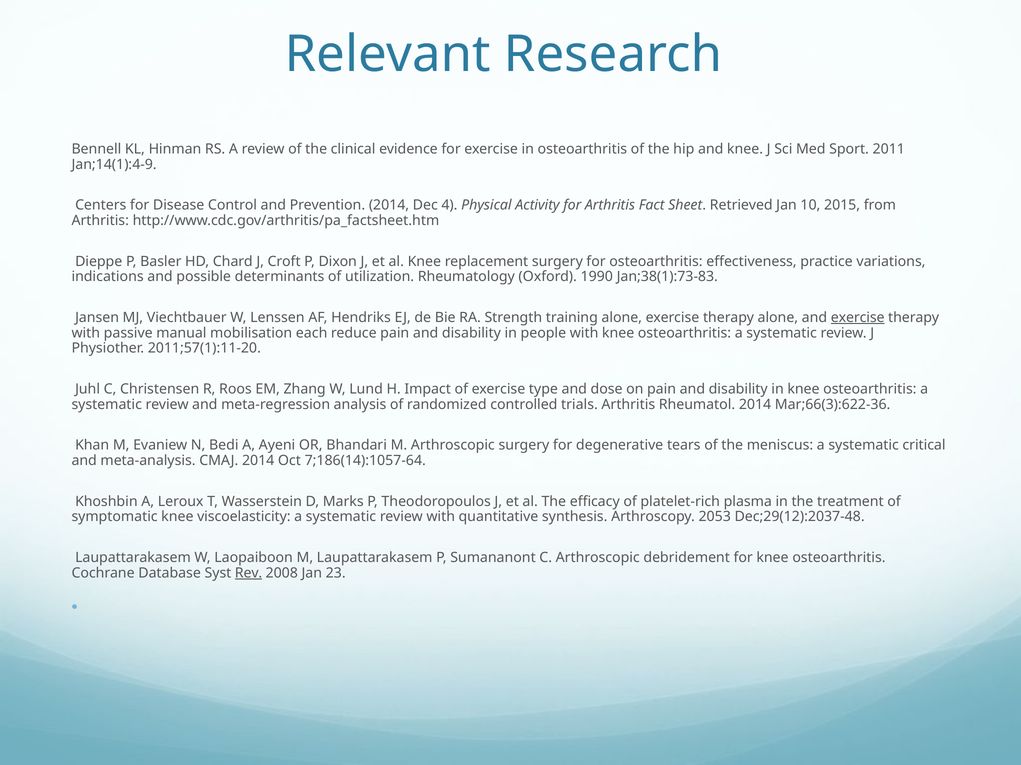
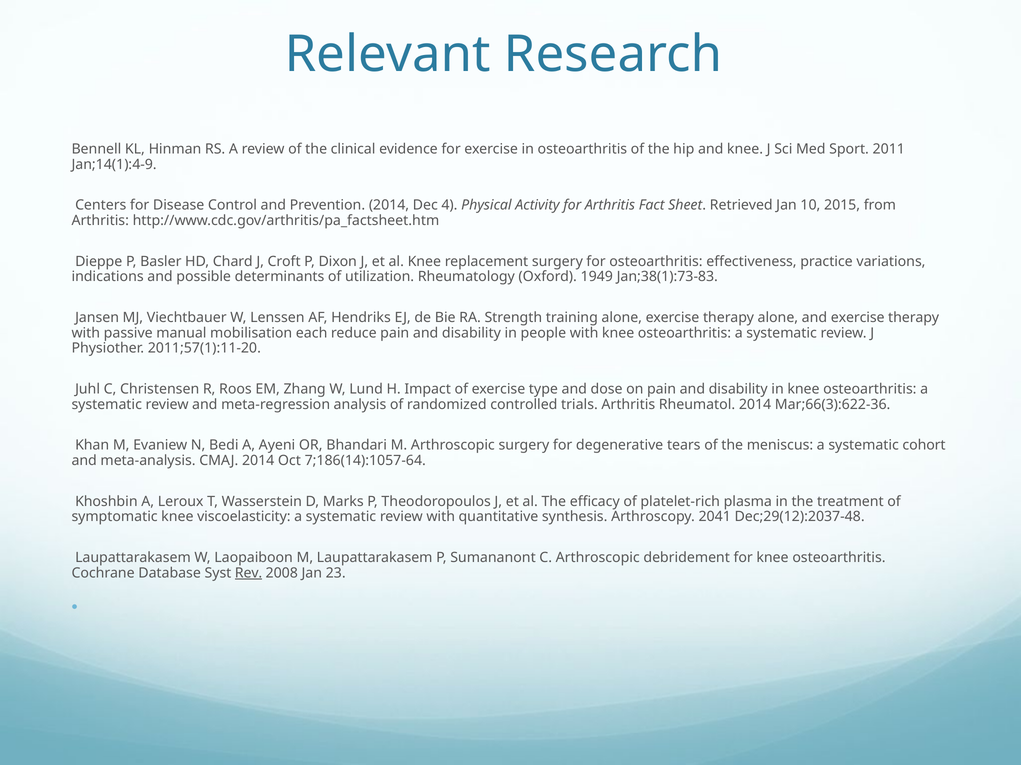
1990: 1990 -> 1949
exercise at (858, 318) underline: present -> none
critical: critical -> cohort
2053: 2053 -> 2041
